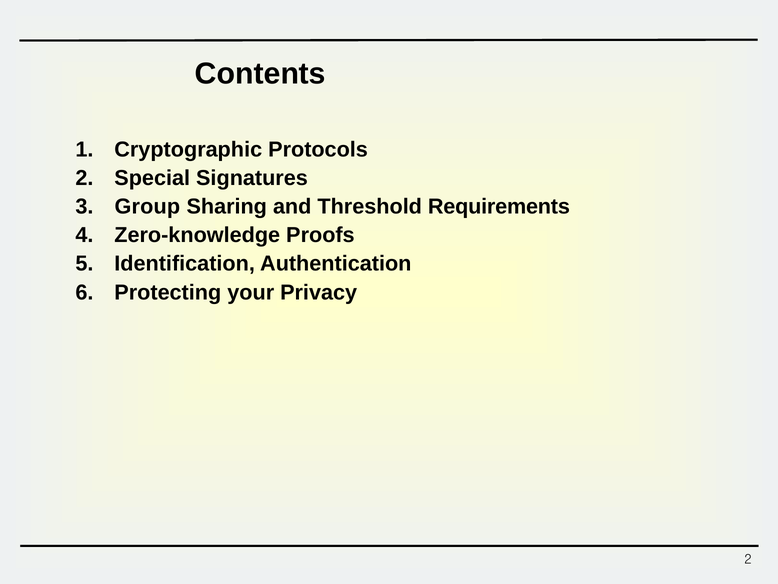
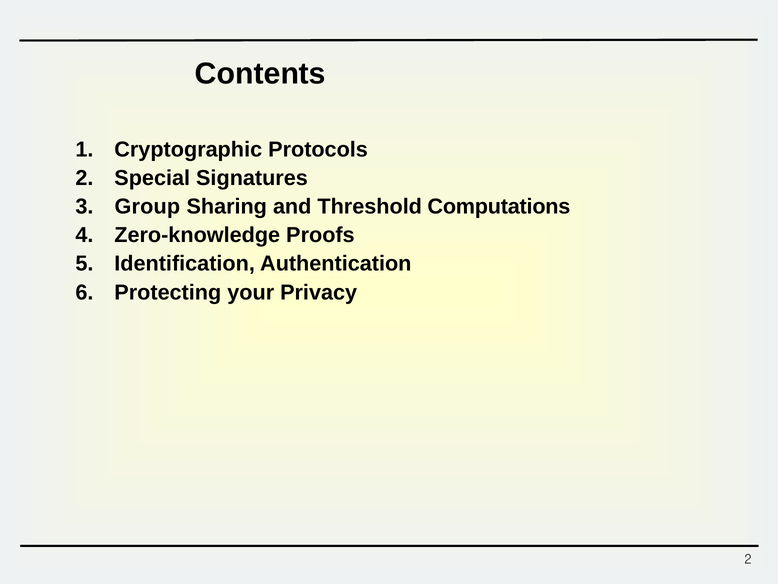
Requirements: Requirements -> Computations
